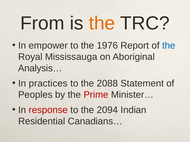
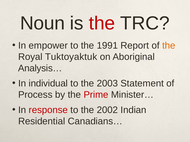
From: From -> Noun
the at (102, 23) colour: orange -> red
1976: 1976 -> 1991
the at (169, 46) colour: blue -> orange
Mississauga: Mississauga -> Tuktoyaktuk
practices: practices -> individual
2088: 2088 -> 2003
Peoples: Peoples -> Process
2094: 2094 -> 2002
